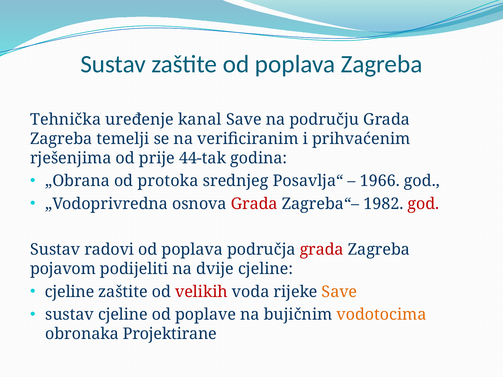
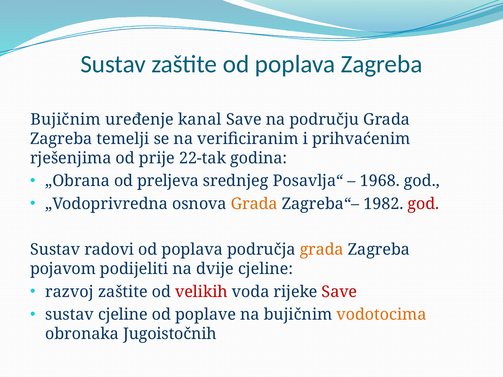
Tehnička at (66, 120): Tehnička -> Bujičnim
44-tak: 44-tak -> 22-tak
protoka: protoka -> preljeva
1966: 1966 -> 1968
Grada at (254, 204) colour: red -> orange
grada at (322, 250) colour: red -> orange
cjeline at (70, 292): cjeline -> razvoj
Save at (339, 292) colour: orange -> red
Projektirane: Projektirane -> Jugoistočnih
